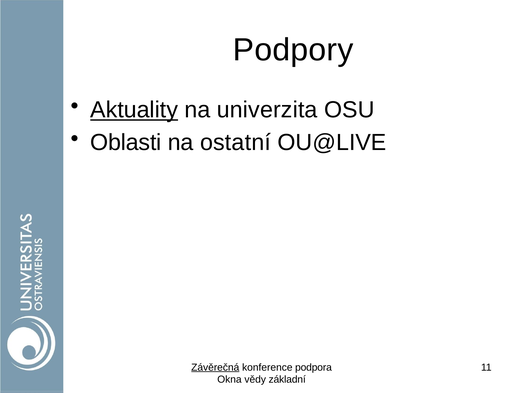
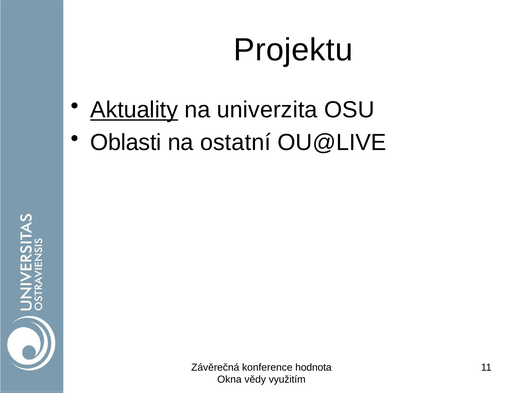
Podpory: Podpory -> Projektu
Závěrečná underline: present -> none
podpora: podpora -> hodnota
základní: základní -> využitím
